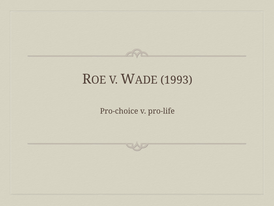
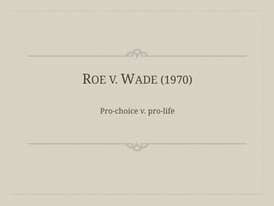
1993: 1993 -> 1970
